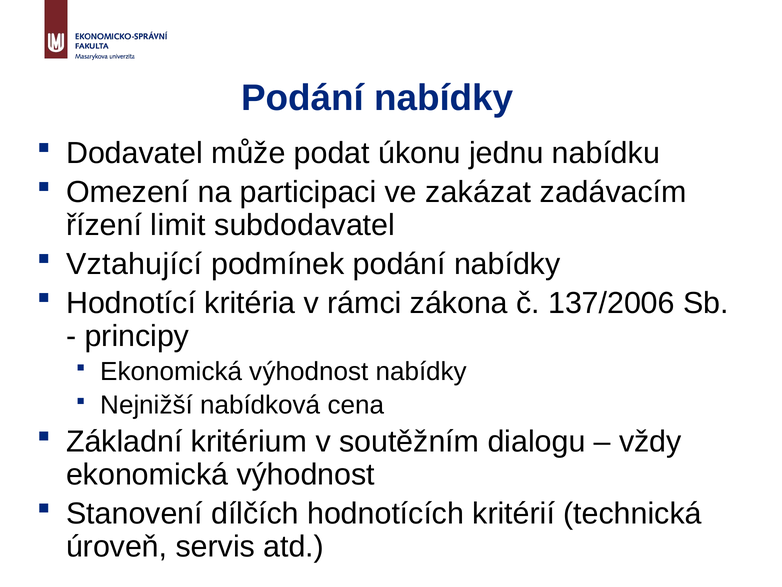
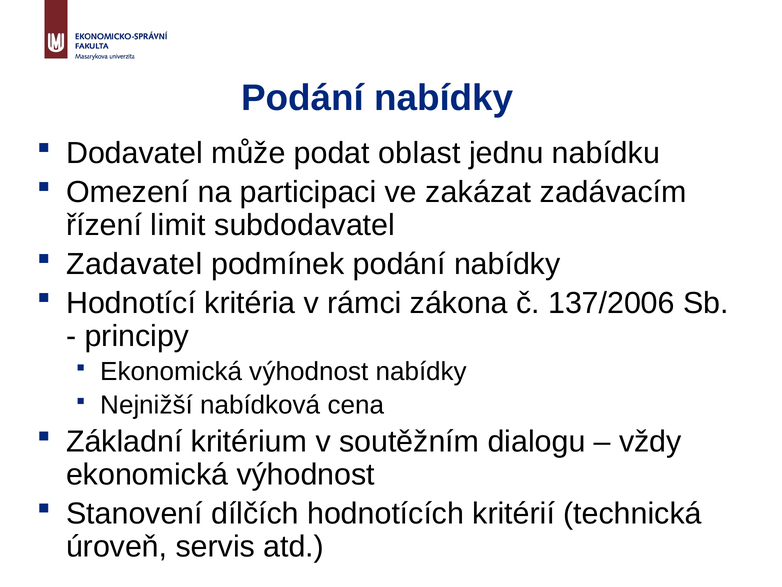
úkonu: úkonu -> oblast
Vztahující: Vztahující -> Zadavatel
